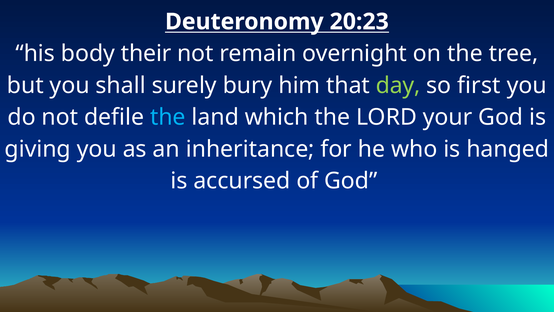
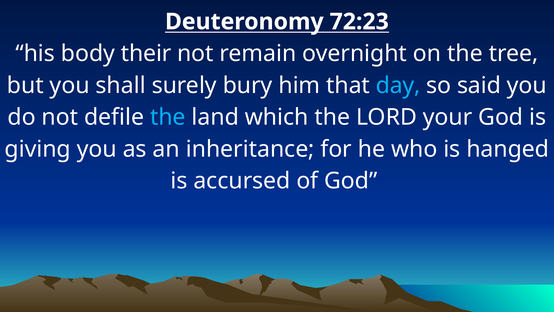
20:23: 20:23 -> 72:23
day colour: light green -> light blue
first: first -> said
